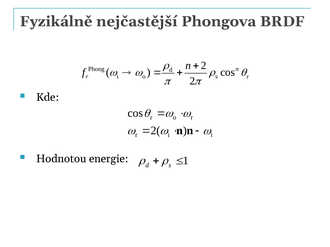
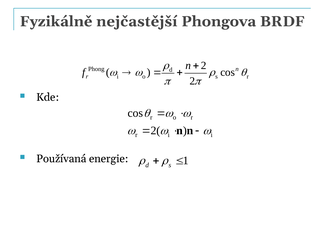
Hodnotou: Hodnotou -> Používaná
